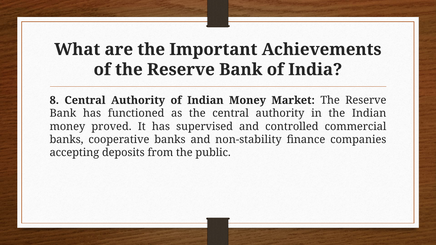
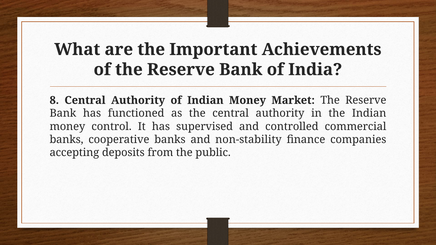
proved: proved -> control
